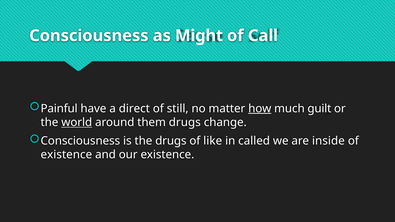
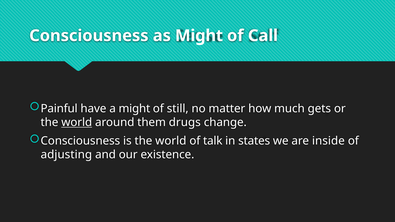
a direct: direct -> might
how underline: present -> none
guilt: guilt -> gets
is the drugs: drugs -> world
like: like -> talk
called: called -> states
existence at (66, 155): existence -> adjusting
